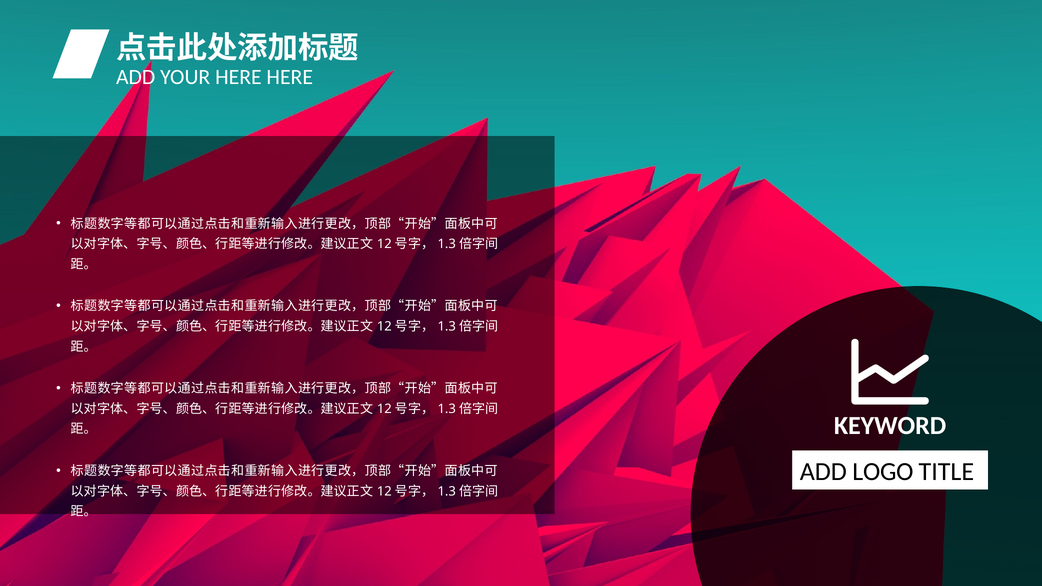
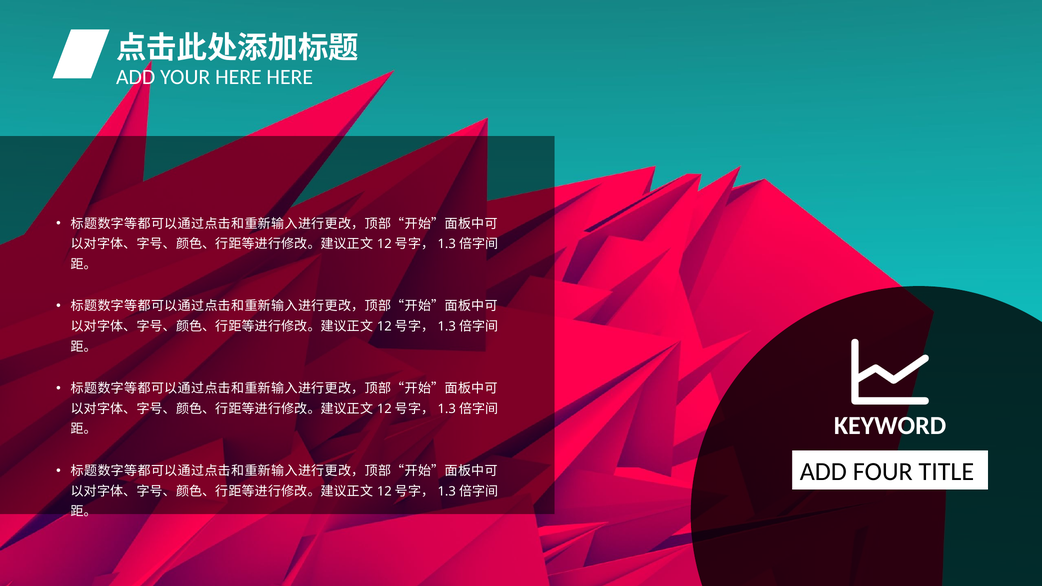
LOGO: LOGO -> FOUR
